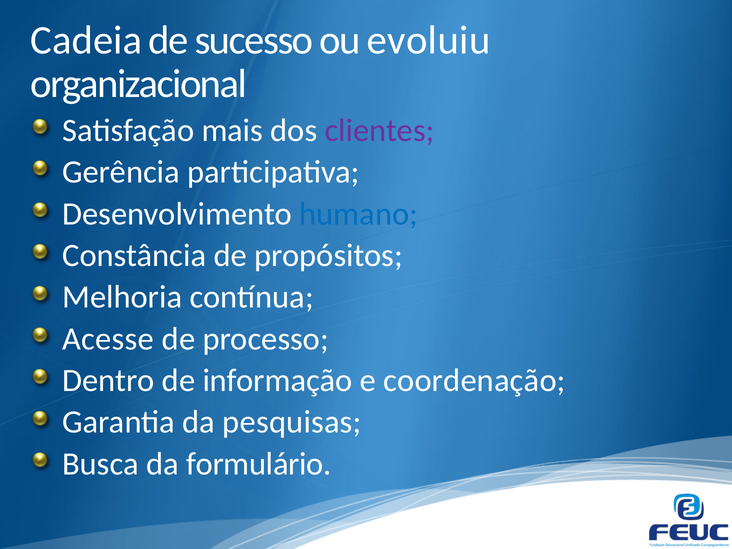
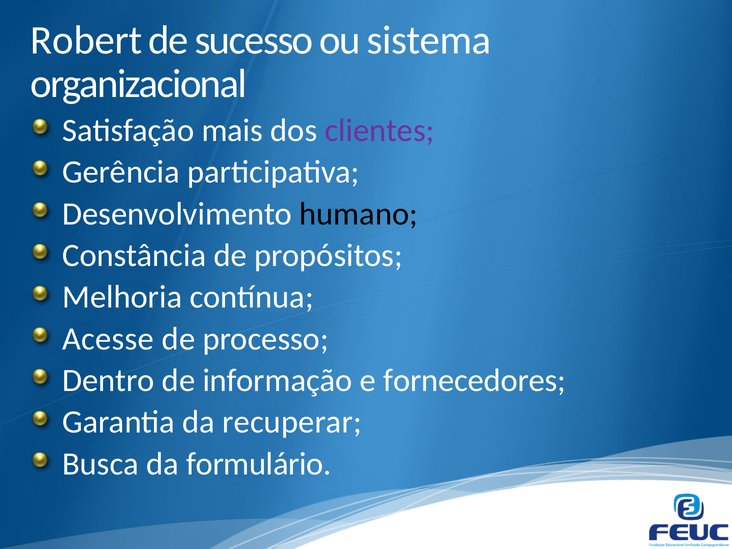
Cadeia: Cadeia -> Robert
evoluiu: evoluiu -> sistema
humano colour: blue -> black
coordenação: coordenação -> fornecedores
pesquisas: pesquisas -> recuperar
